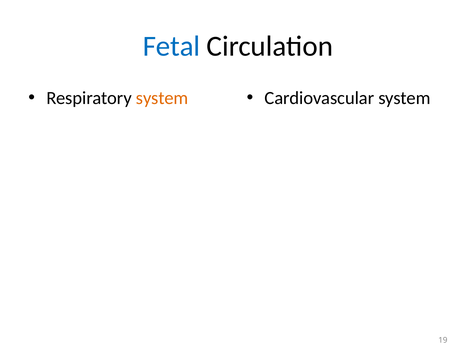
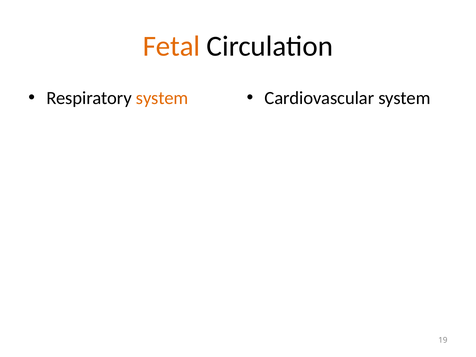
Fetal colour: blue -> orange
